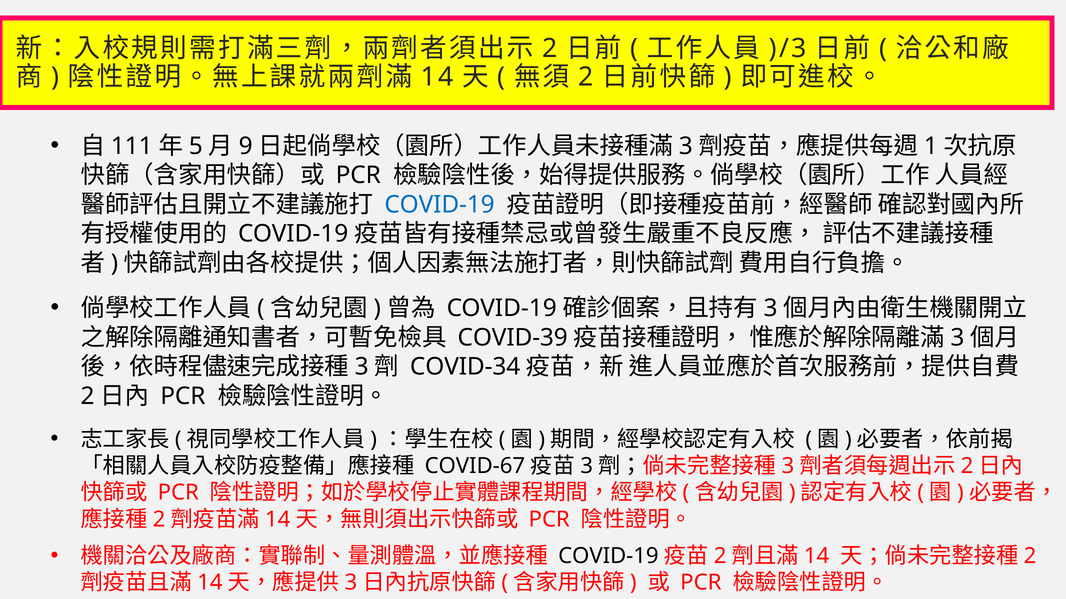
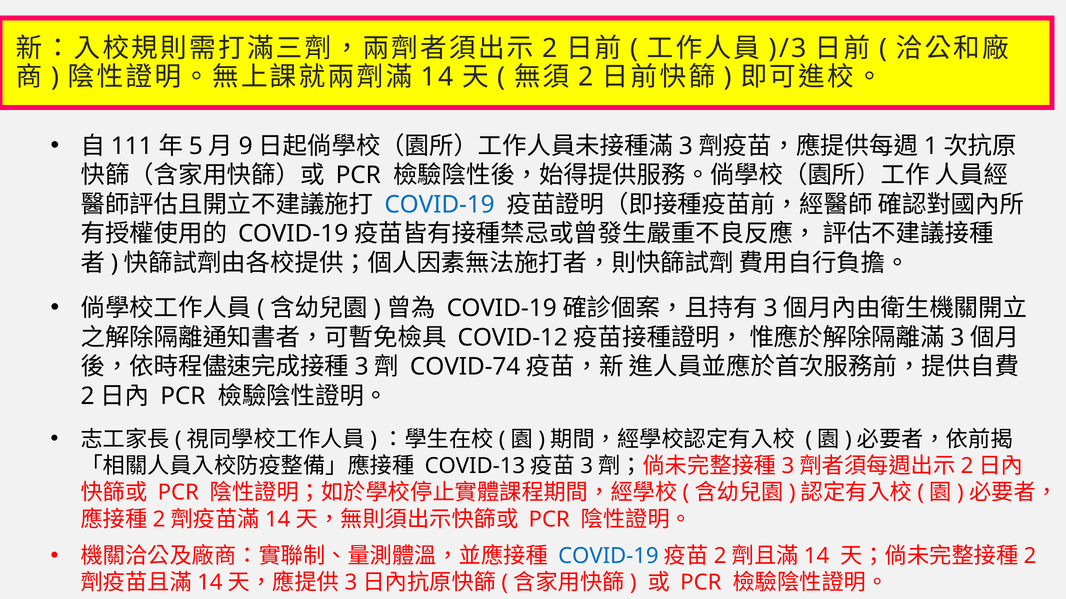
COVID-39: COVID-39 -> COVID-12
COVID-34: COVID-34 -> COVID-74
COVID-67: COVID-67 -> COVID-13
COVID-19 at (608, 557) colour: black -> blue
